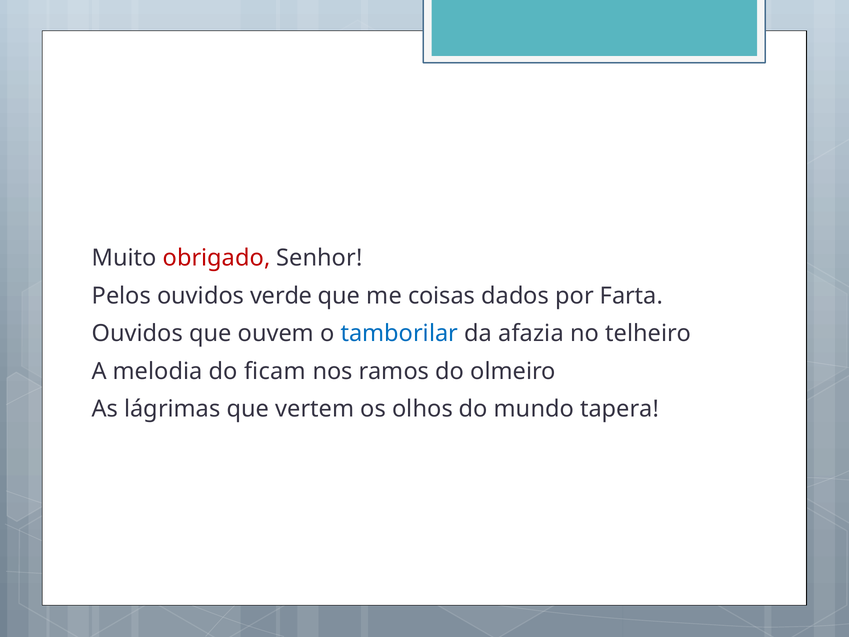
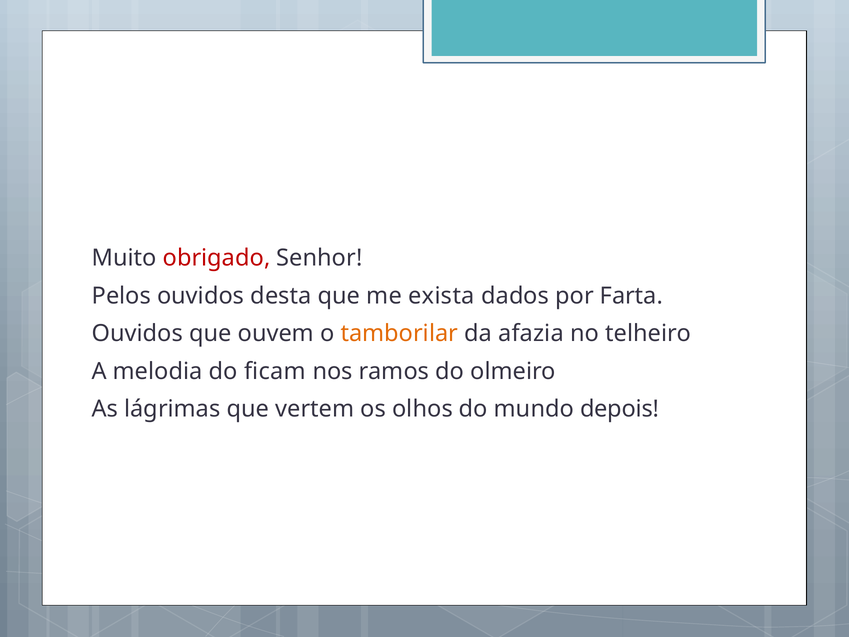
verde: verde -> desta
coisas: coisas -> exista
tamborilar colour: blue -> orange
tapera: tapera -> depois
